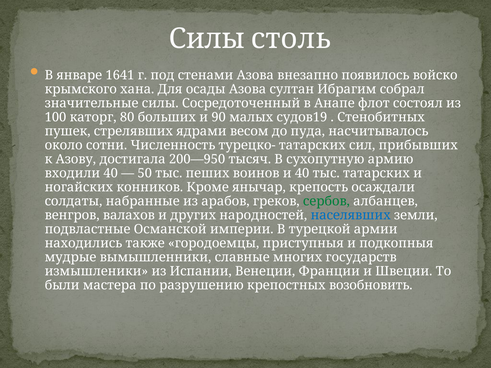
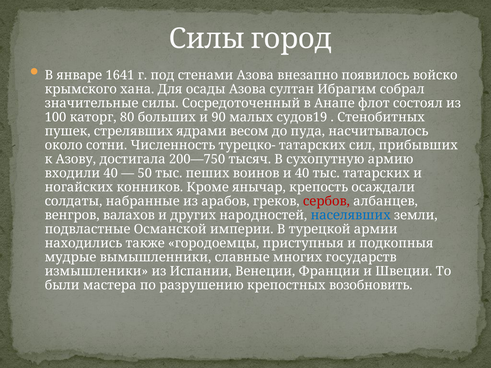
столь: столь -> город
200—950: 200—950 -> 200—750
сербов colour: green -> red
